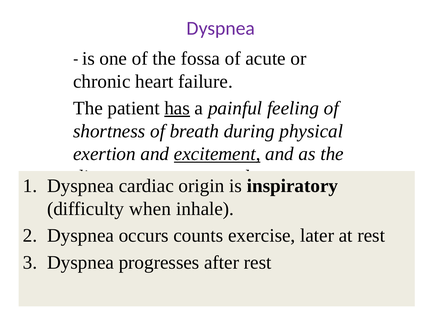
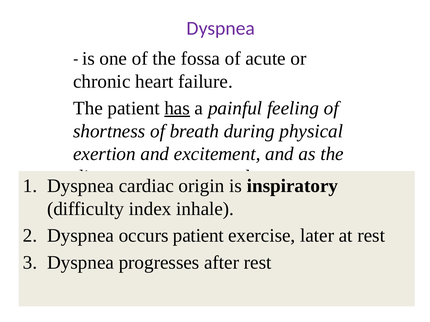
excitement underline: present -> none
when: when -> index
occurs сounts: сounts -> patient
